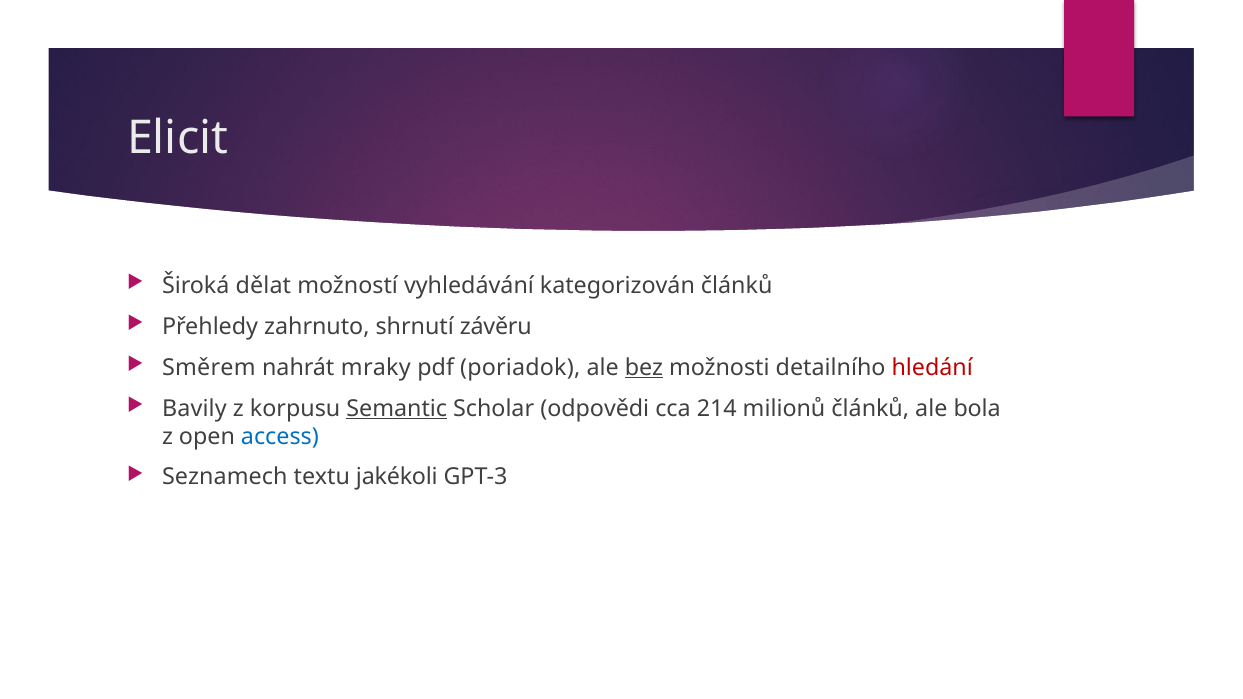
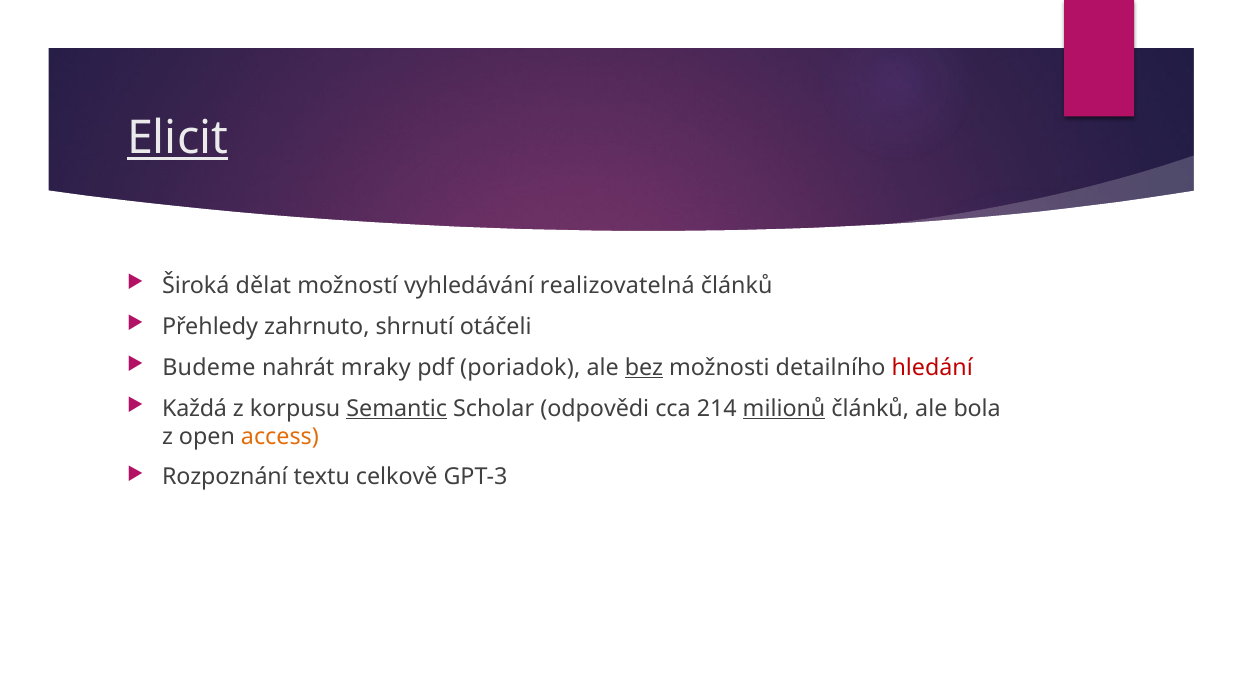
Elicit underline: none -> present
kategorizován: kategorizován -> realizovatelná
závěru: závěru -> otáčeli
Směrem: Směrem -> Budeme
Bavily: Bavily -> Každá
milionů underline: none -> present
access colour: blue -> orange
Seznamech: Seznamech -> Rozpoznání
jakékoli: jakékoli -> celkově
